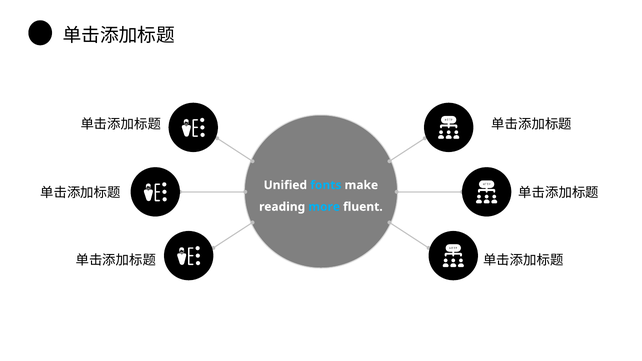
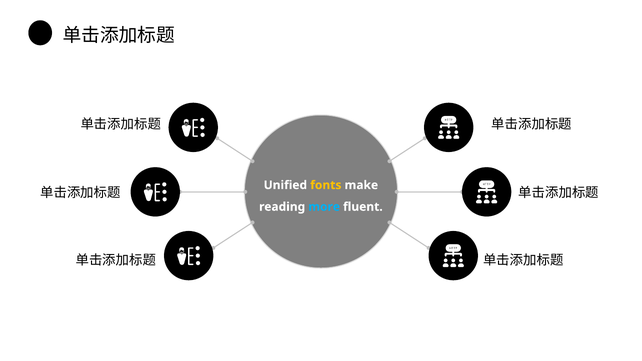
fonts colour: light blue -> yellow
